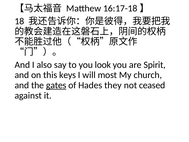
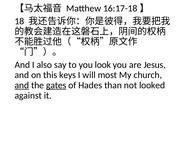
Spirit: Spirit -> Jesus
and at (22, 85) underline: none -> present
they: they -> than
ceased: ceased -> looked
